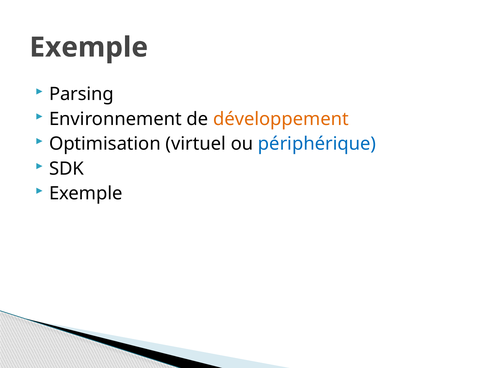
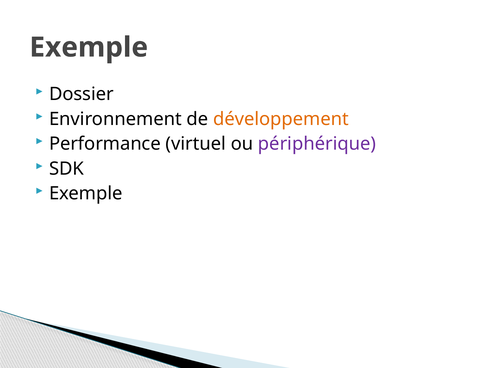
Parsing: Parsing -> Dossier
Optimisation: Optimisation -> Performance
périphérique colour: blue -> purple
